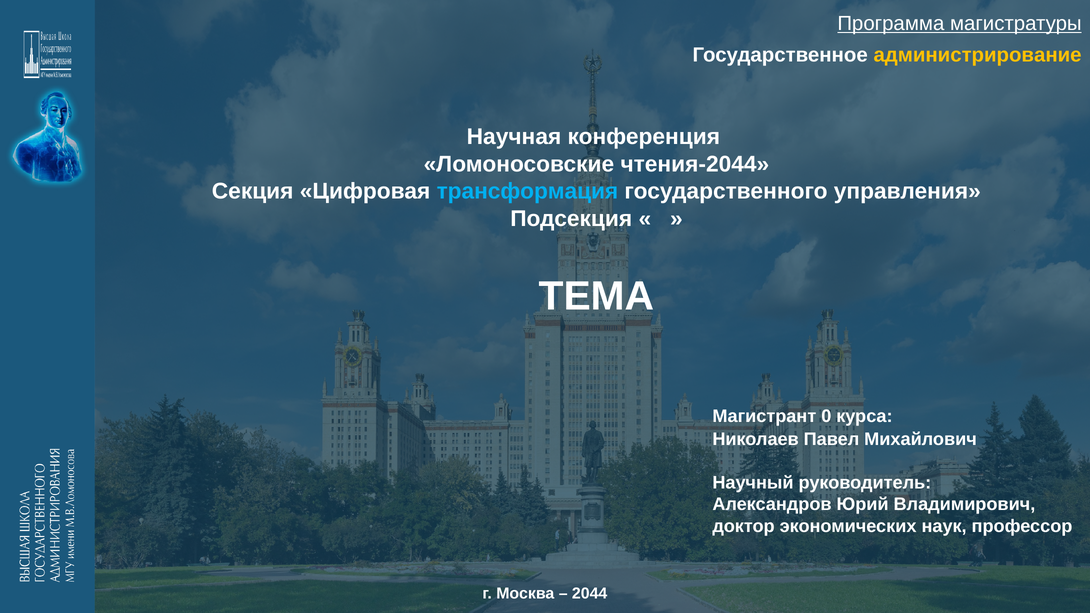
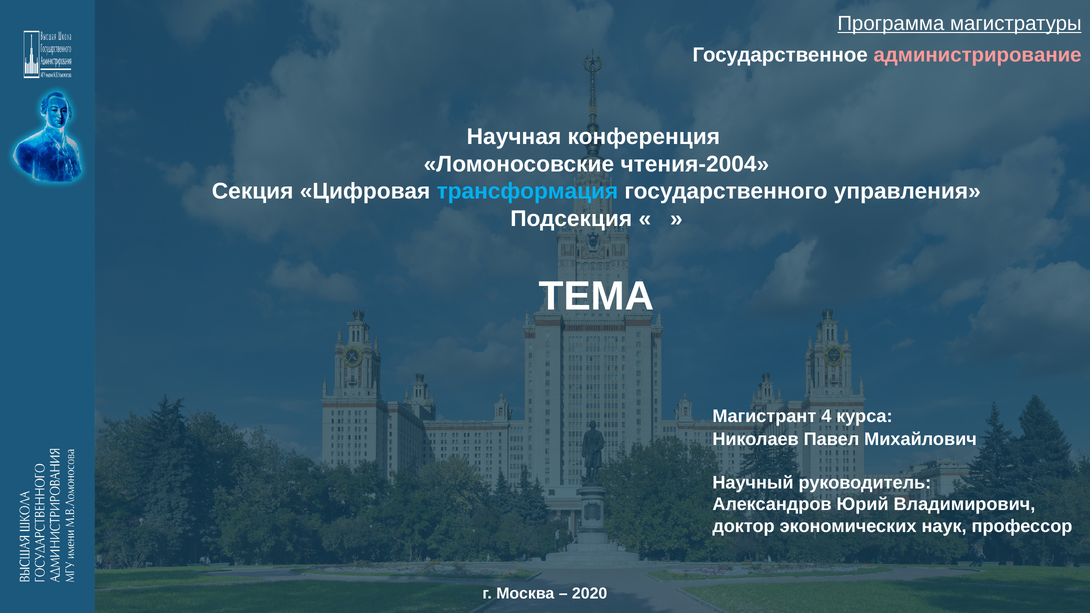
администрирование colour: yellow -> pink
чтения-2044: чтения-2044 -> чтения-2004
0: 0 -> 4
2044: 2044 -> 2020
